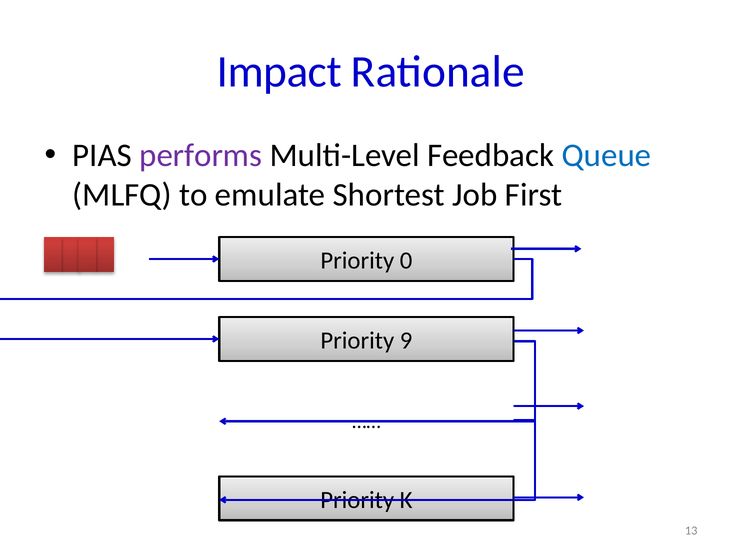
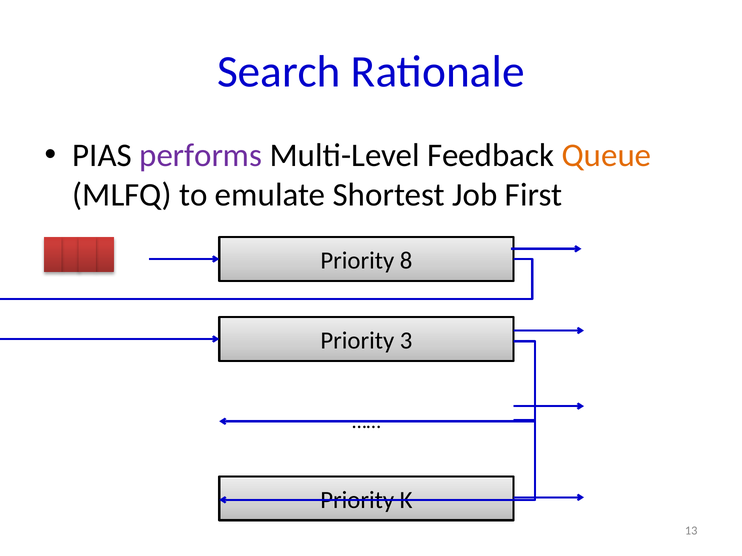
Impact: Impact -> Search
Queue colour: blue -> orange
0: 0 -> 8
9: 9 -> 3
